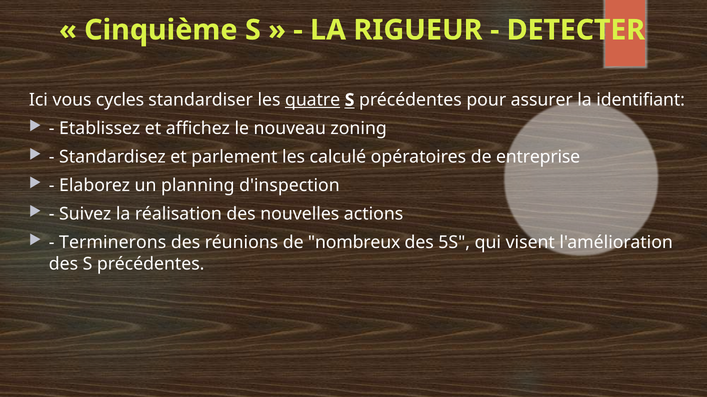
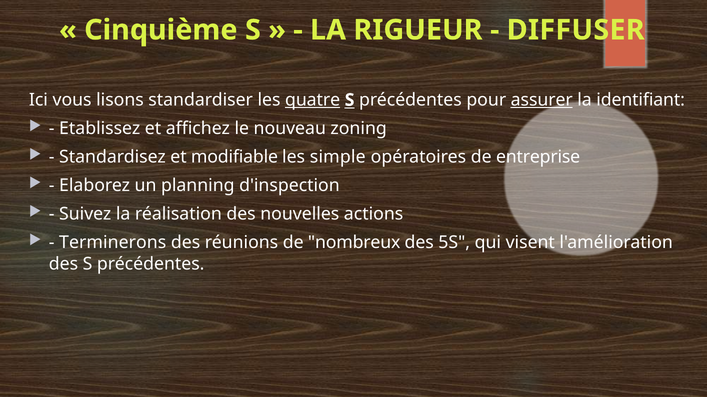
DETECTER: DETECTER -> DIFFUSER
cycles: cycles -> lisons
assurer underline: none -> present
parlement: parlement -> modifiable
calculé: calculé -> simple
